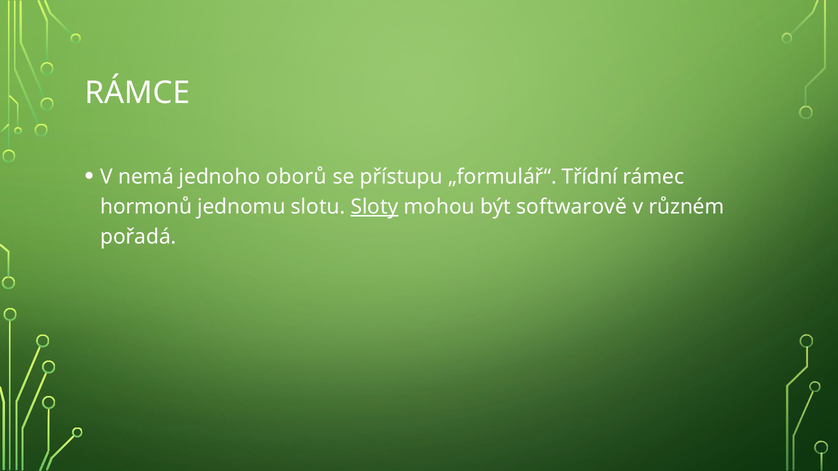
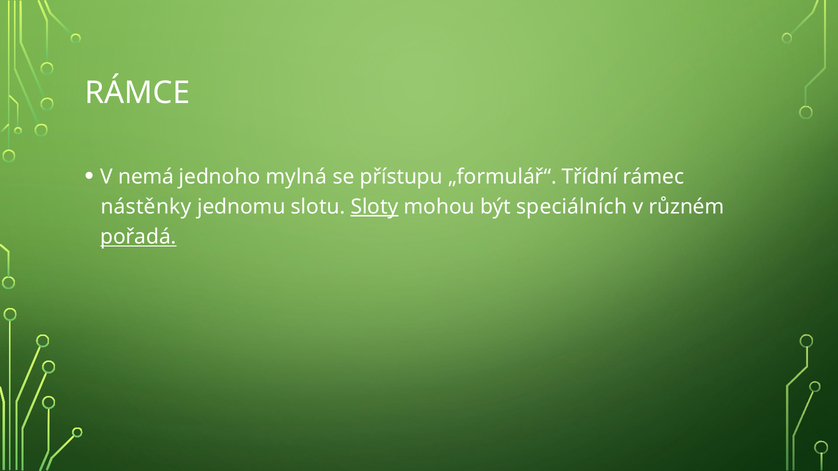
oborů: oborů -> mylná
hormonů: hormonů -> nástěnky
softwarově: softwarově -> speciálních
pořadá underline: none -> present
